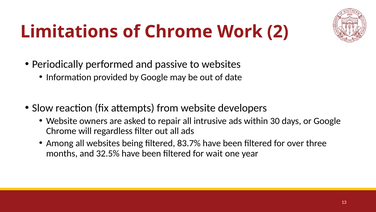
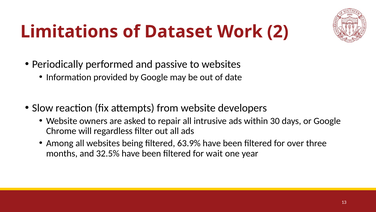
of Chrome: Chrome -> Dataset
83.7%: 83.7% -> 63.9%
